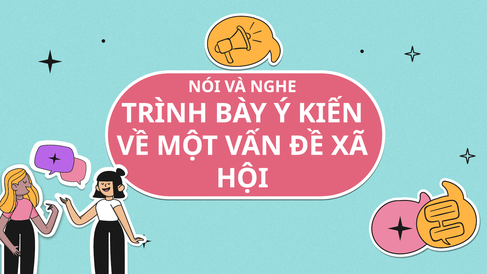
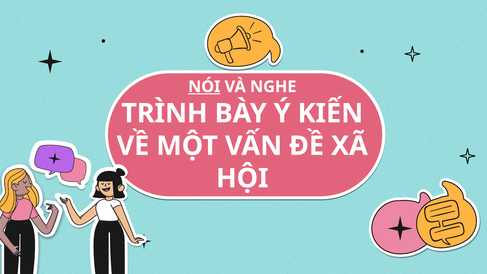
NÓI underline: none -> present
